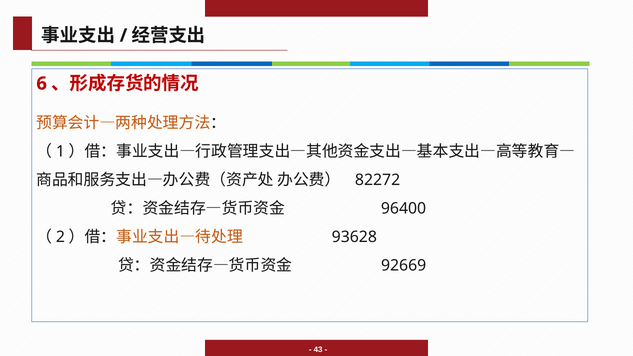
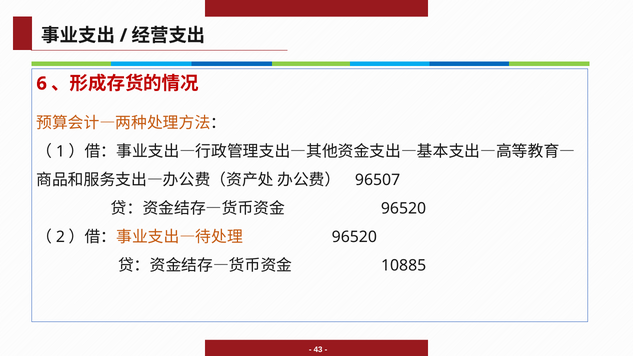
82272: 82272 -> 96507
96400 at (404, 208): 96400 -> 96520
93628 at (354, 237): 93628 -> 96520
92669: 92669 -> 10885
